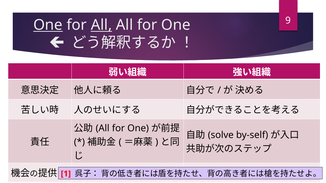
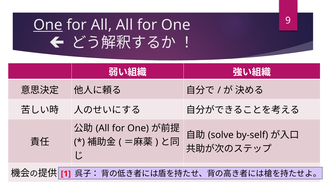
All at (101, 25) underline: present -> none
